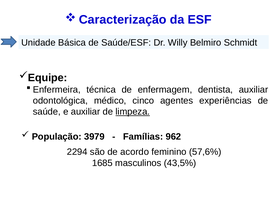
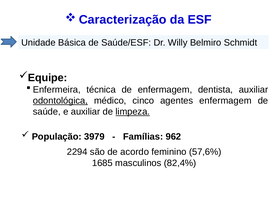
odontológica underline: none -> present
agentes experiências: experiências -> enfermagem
43,5%: 43,5% -> 82,4%
